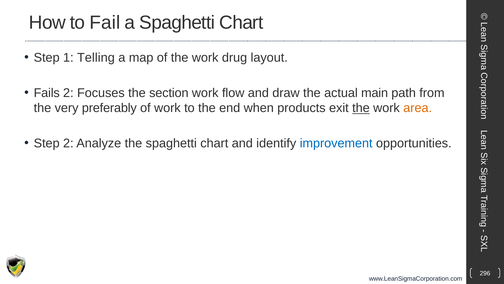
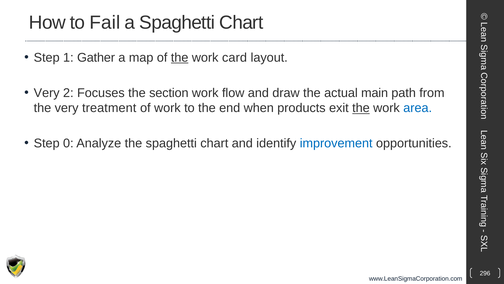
Telling: Telling -> Gather
the at (180, 58) underline: none -> present
drug: drug -> card
Fails at (47, 93): Fails -> Very
preferably: preferably -> treatment
area colour: orange -> blue
Step 2: 2 -> 0
